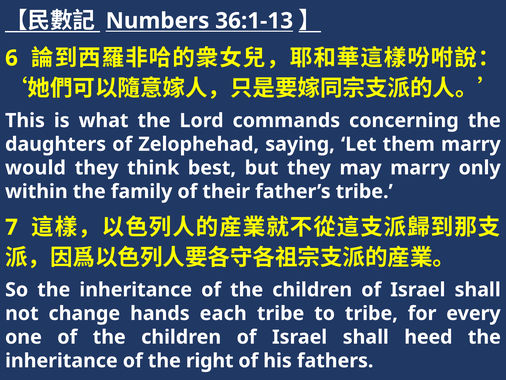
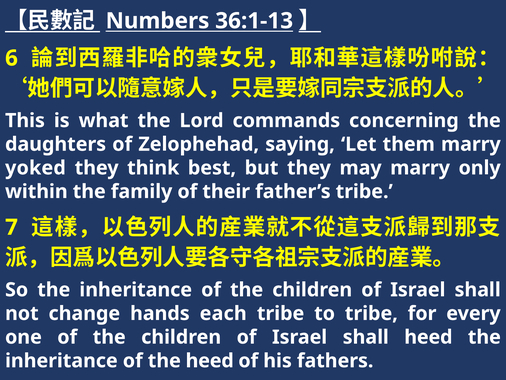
would: would -> yoked
the right: right -> heed
